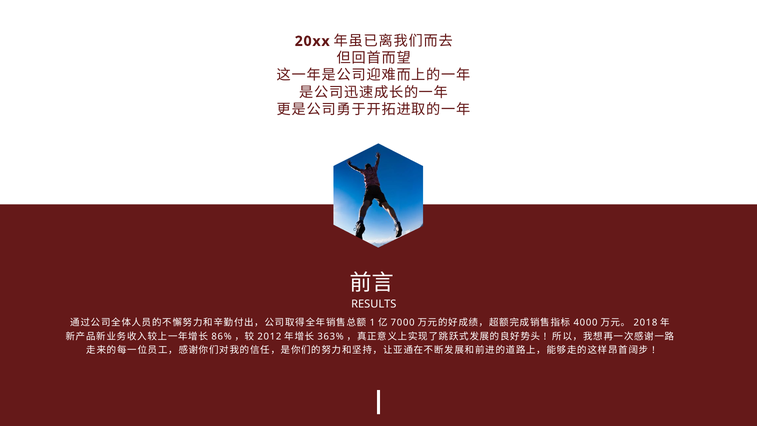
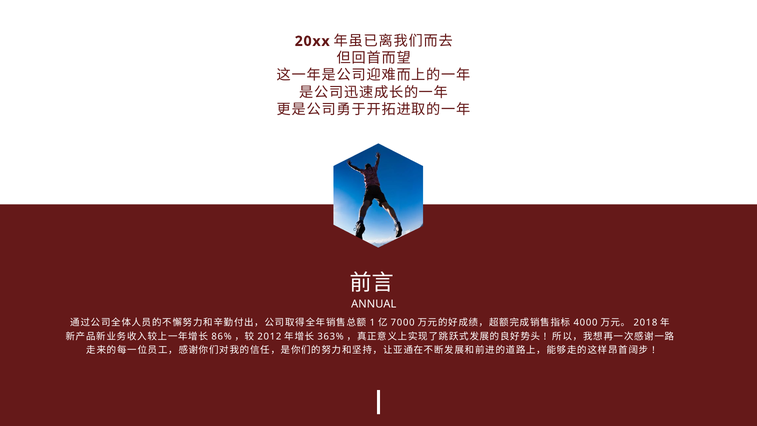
RESULTS: RESULTS -> ANNUAL
